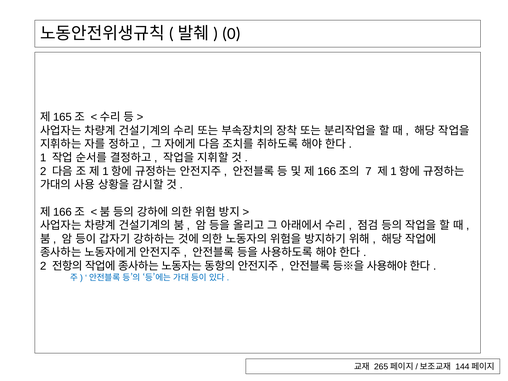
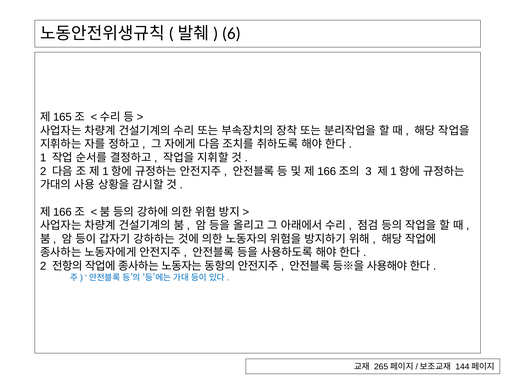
0: 0 -> 6
7: 7 -> 3
